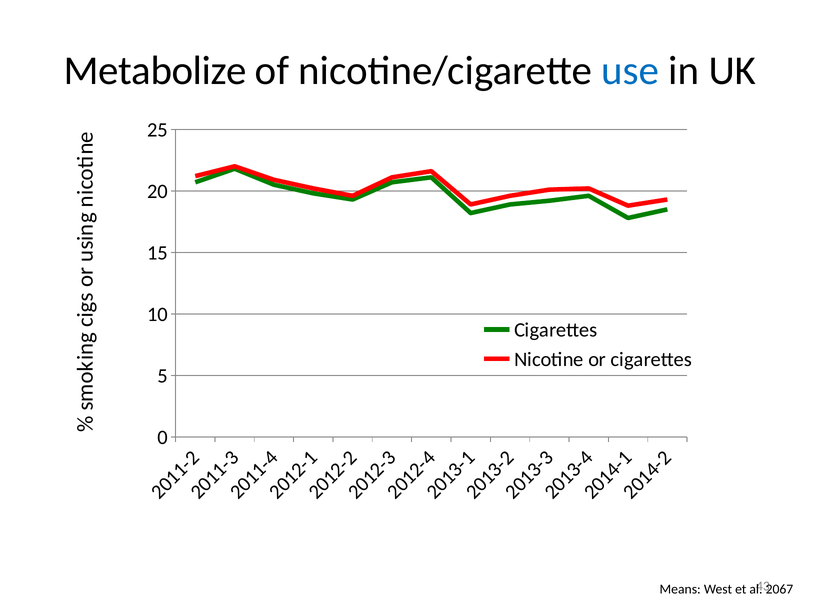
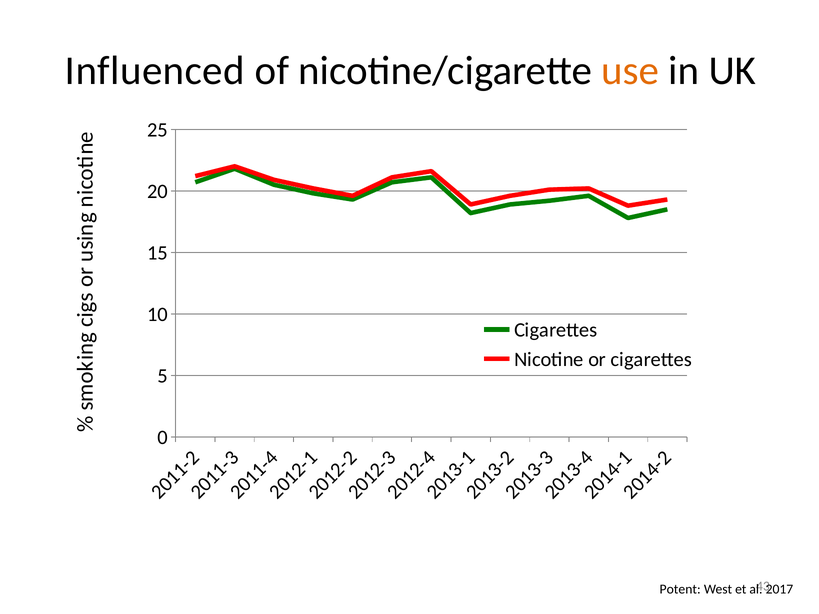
Metabolize: Metabolize -> Influenced
use colour: blue -> orange
Means: Means -> Potent
2067: 2067 -> 2017
